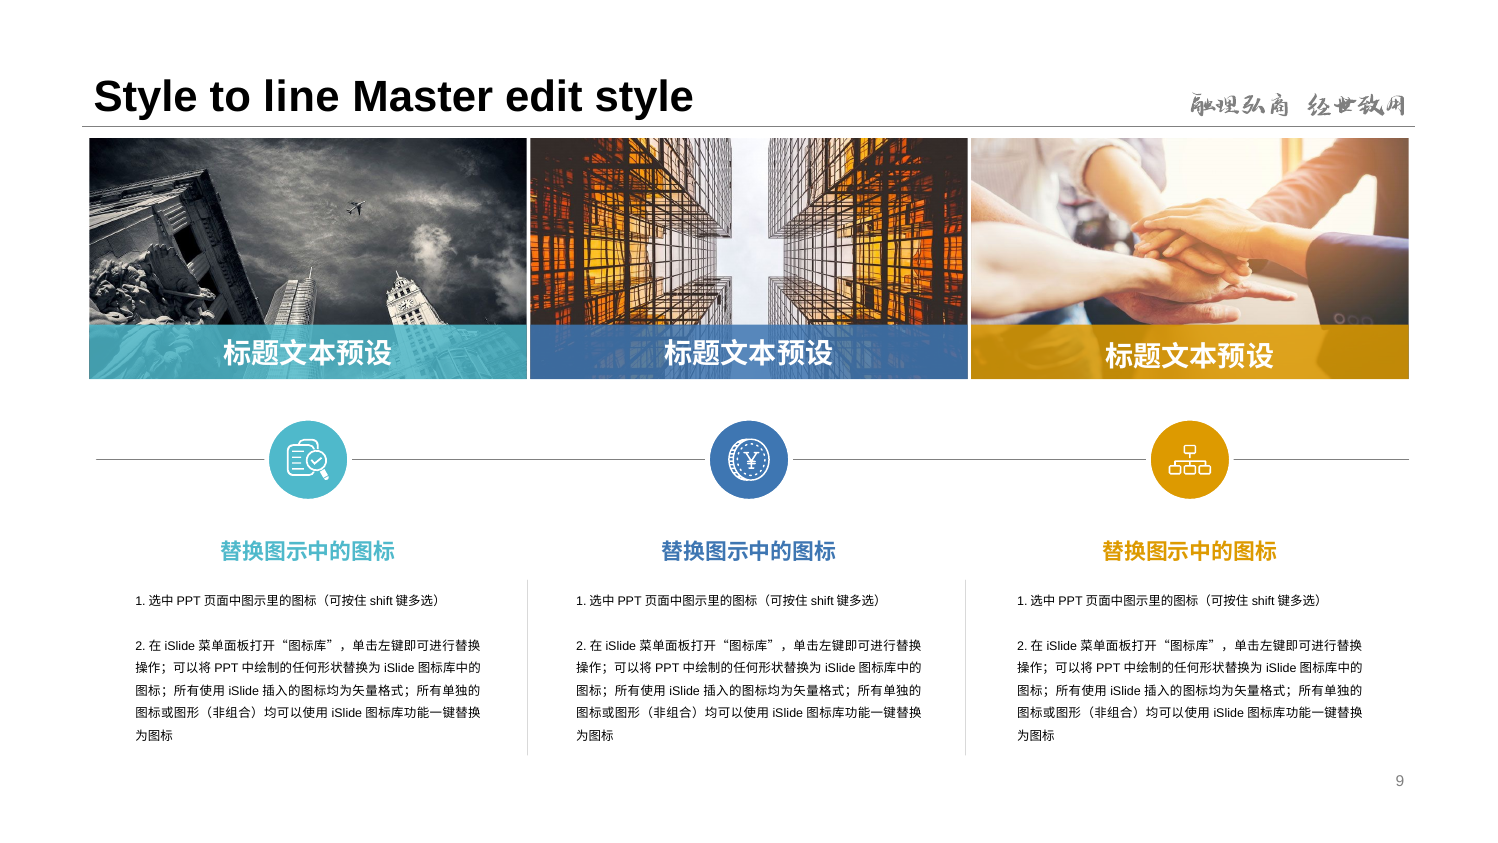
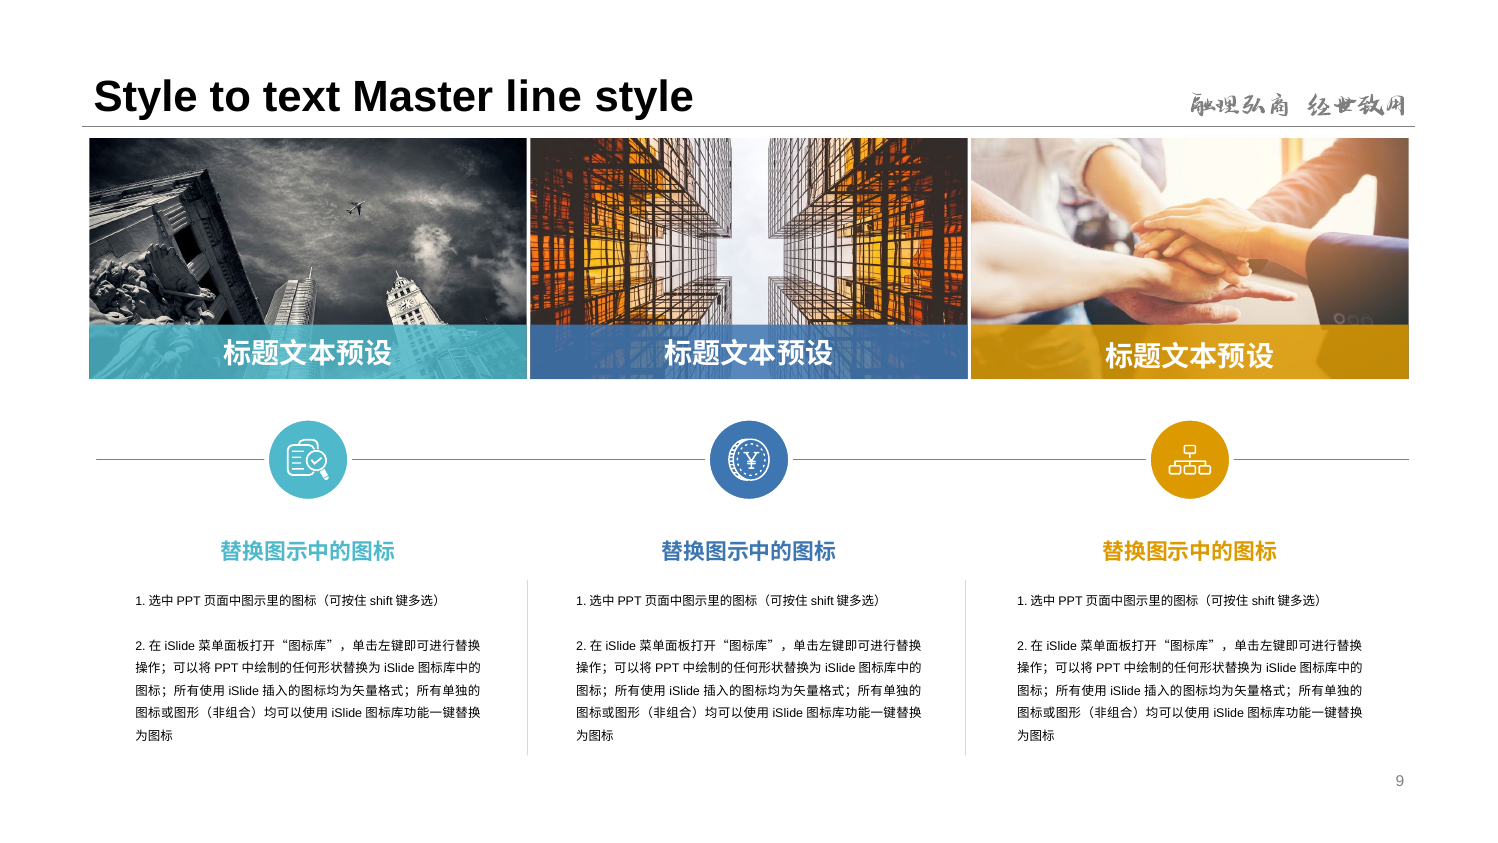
line: line -> text
edit: edit -> line
